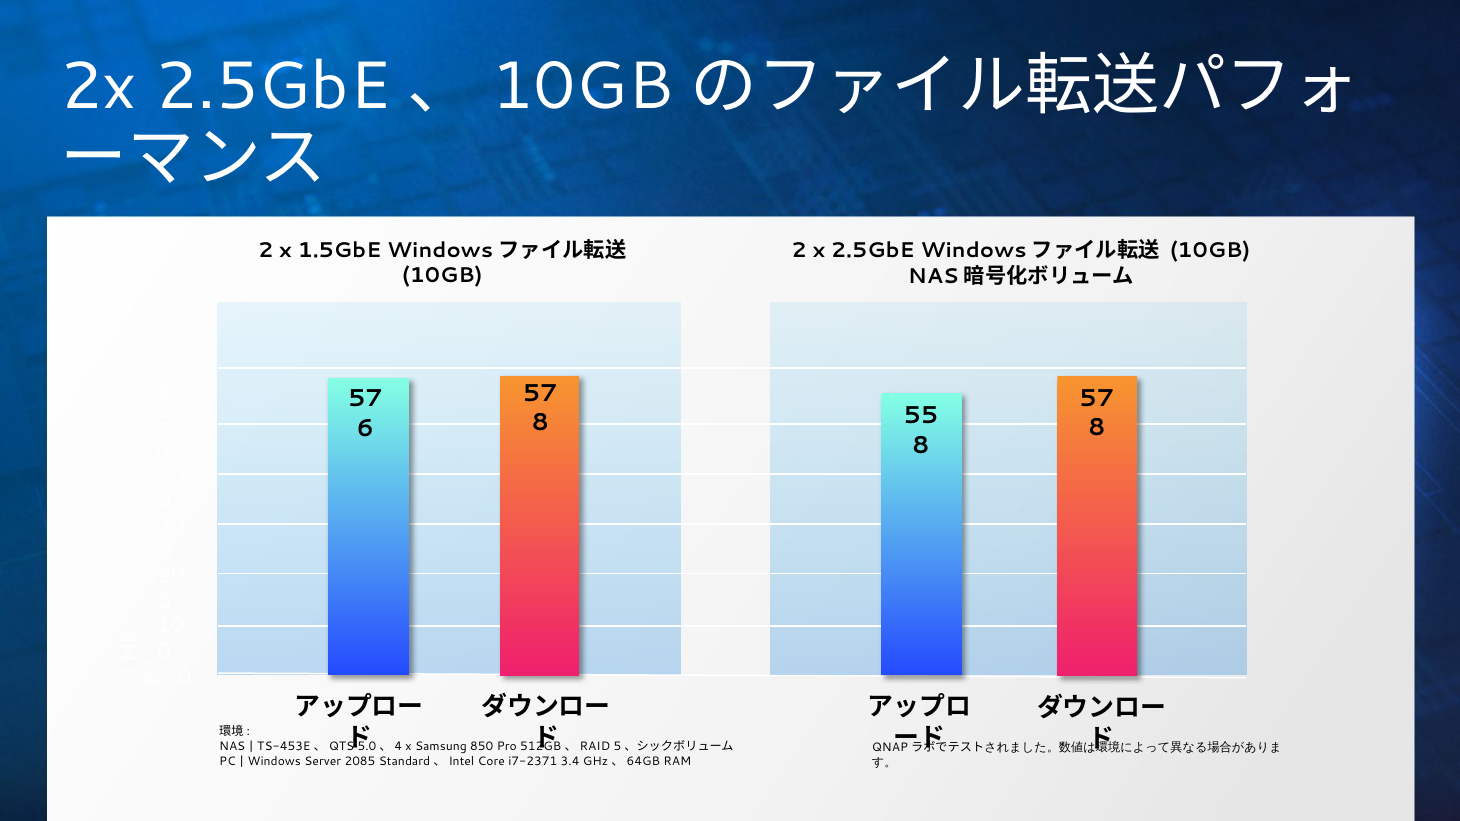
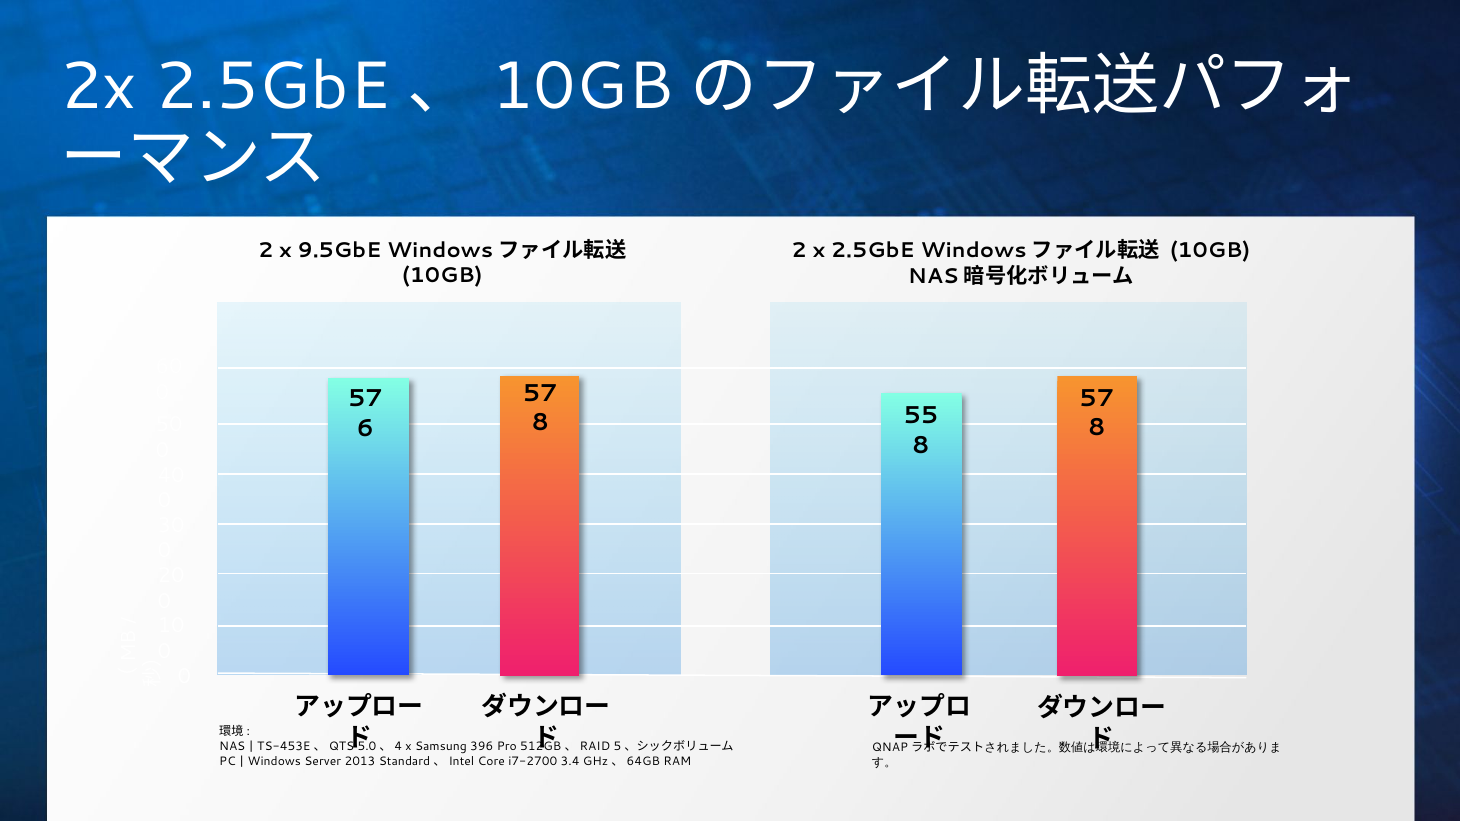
1.5GbE: 1.5GbE -> 9.5GbE
850: 850 -> 396
2085: 2085 -> 2013
i7-2371: i7-2371 -> i7-2700
